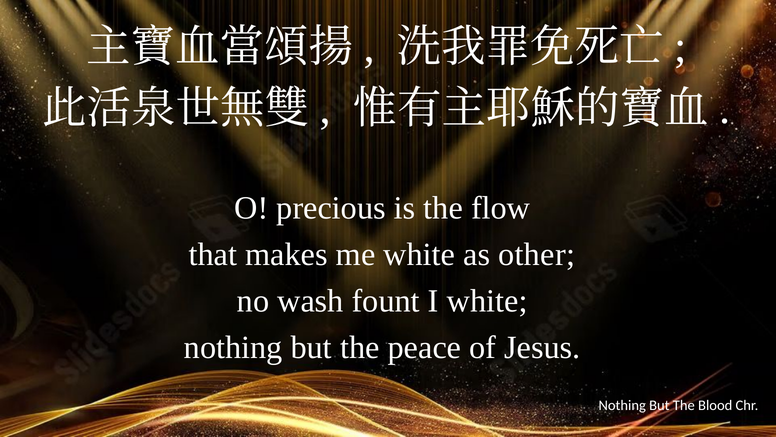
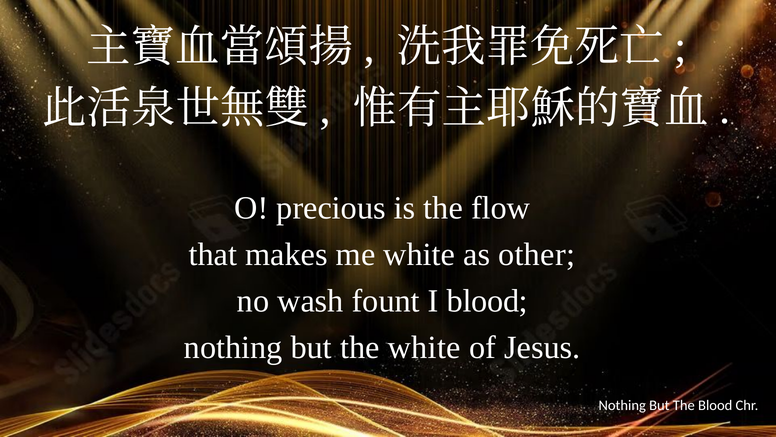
I white: white -> blood
the peace: peace -> white
